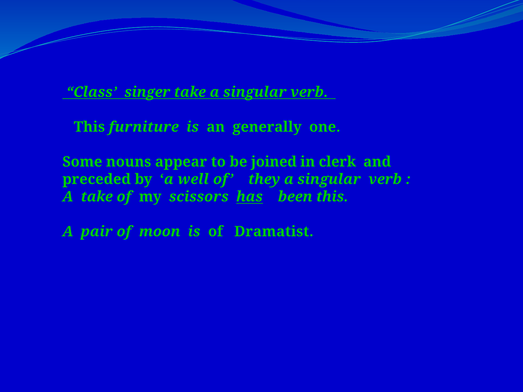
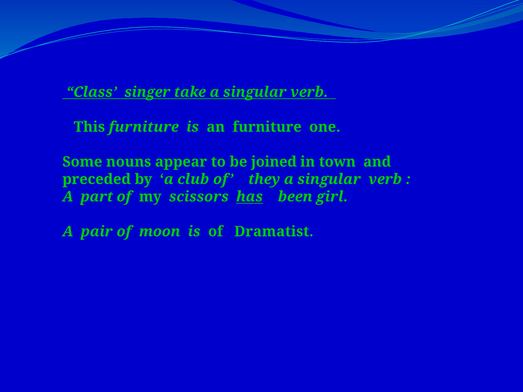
an generally: generally -> furniture
clerk: clerk -> town
well: well -> club
A take: take -> part
been this: this -> girl
